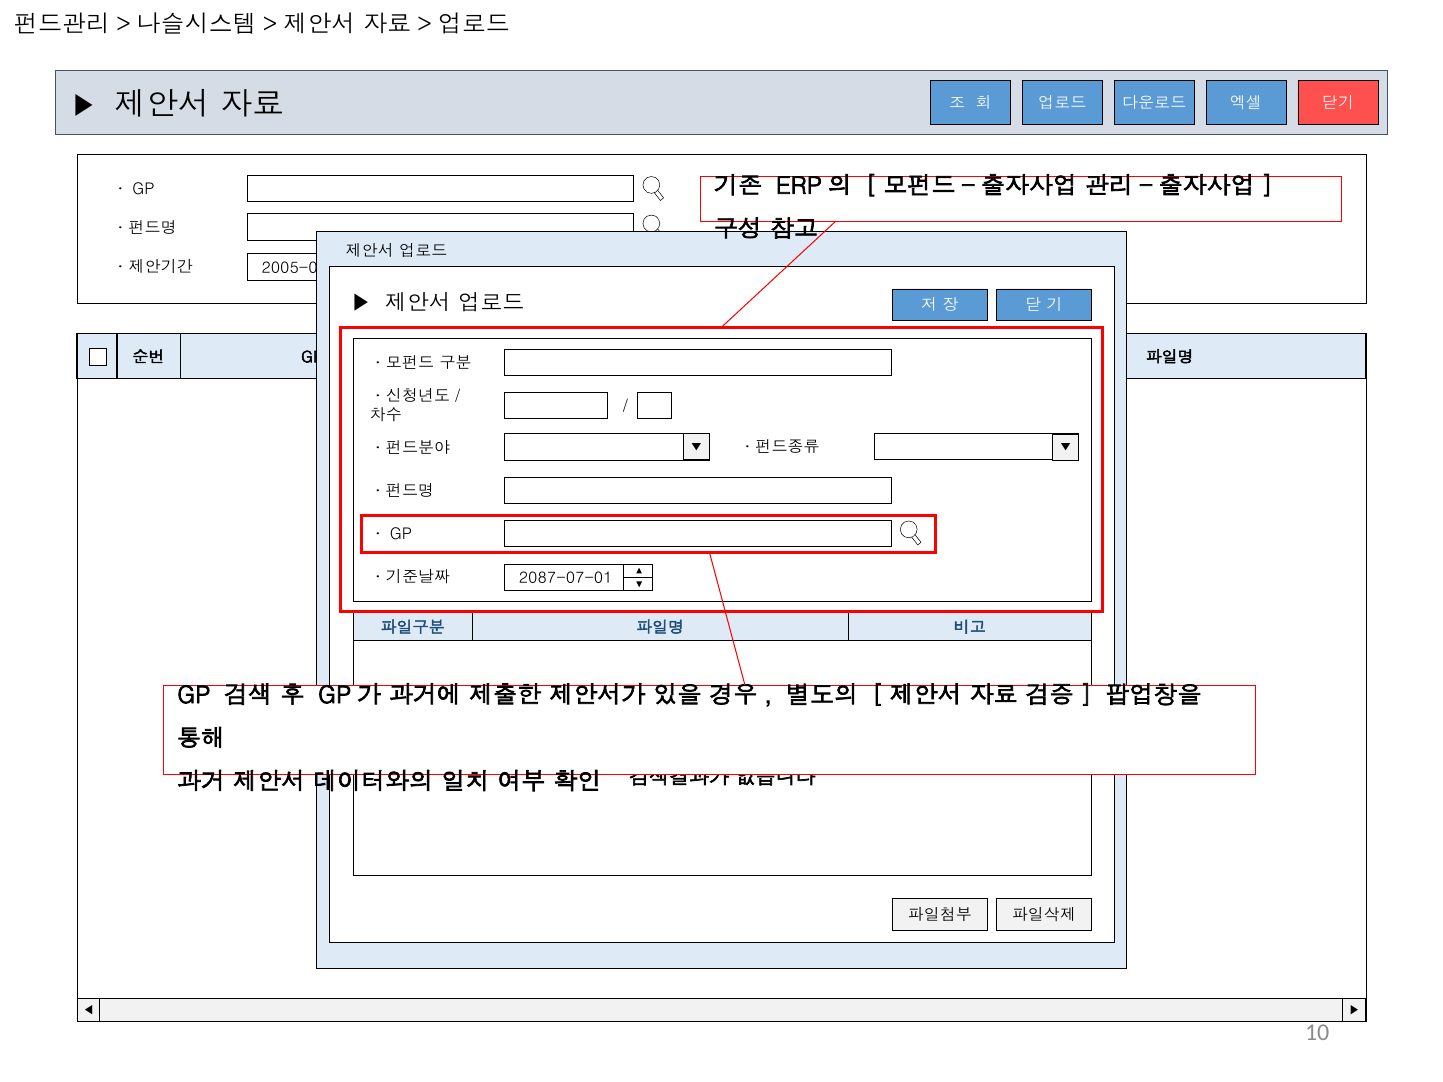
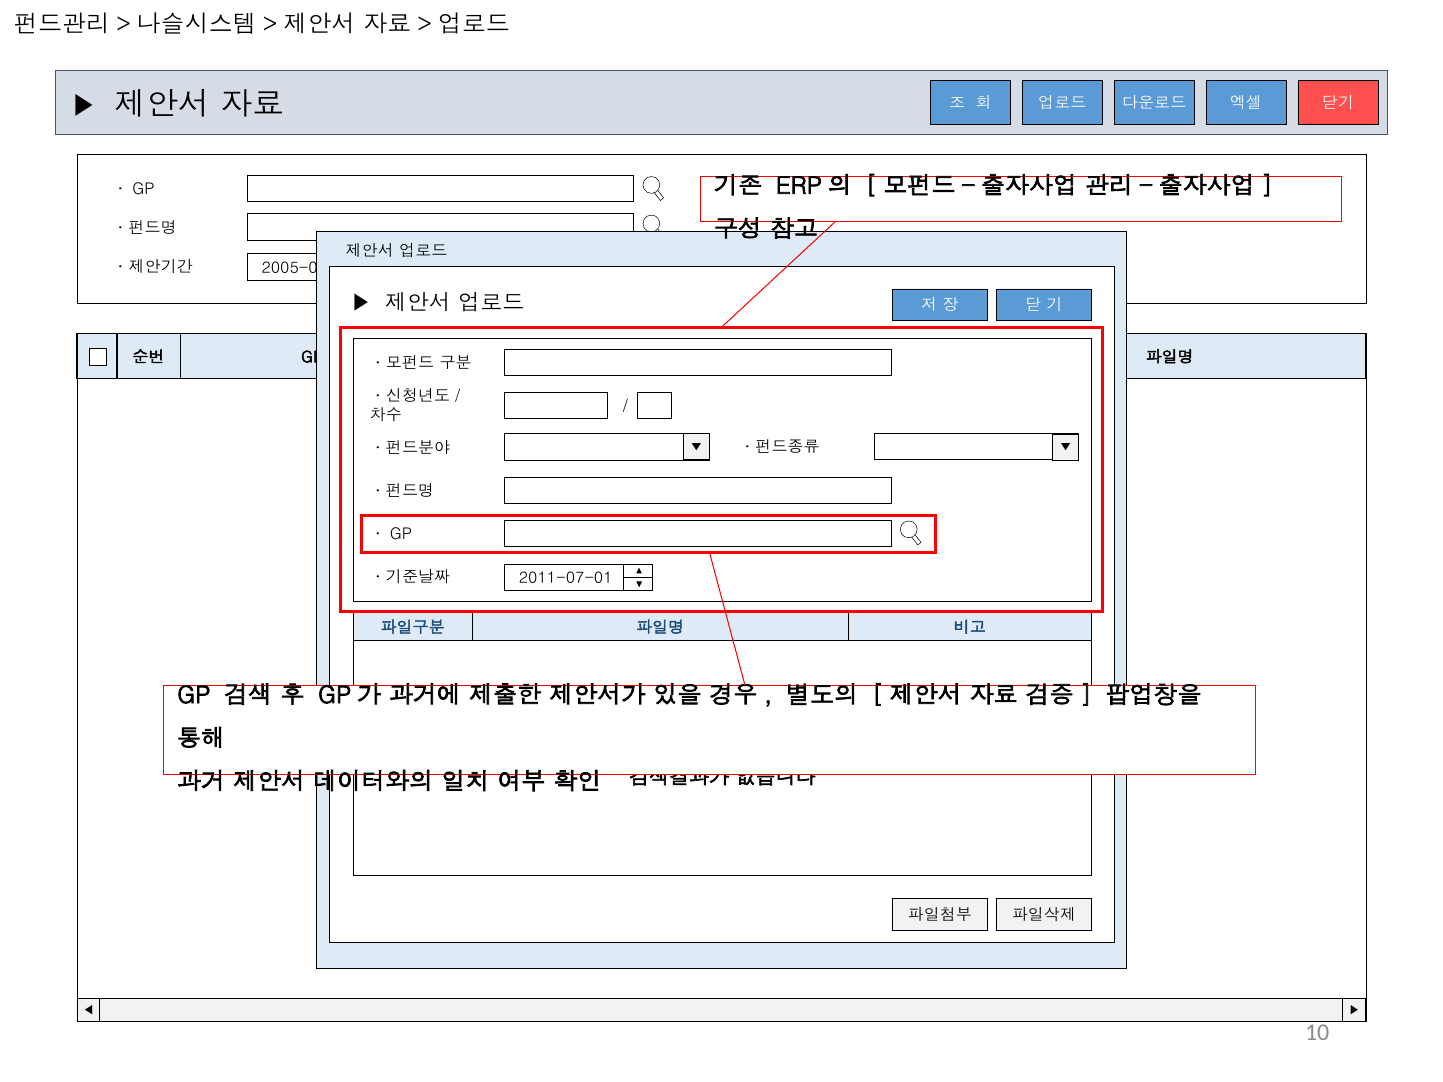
2087-07-01: 2087-07-01 -> 2011-07-01
